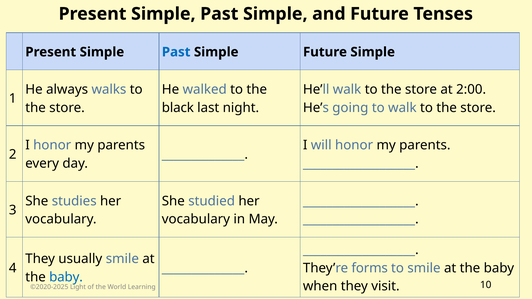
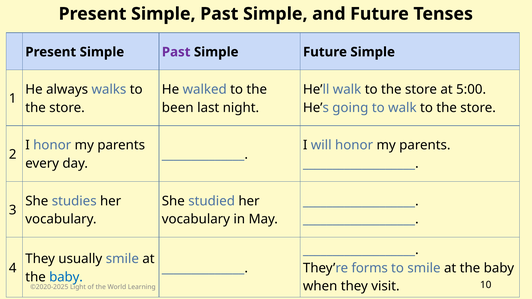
Past at (176, 52) colour: blue -> purple
2:00: 2:00 -> 5:00
black: black -> been
